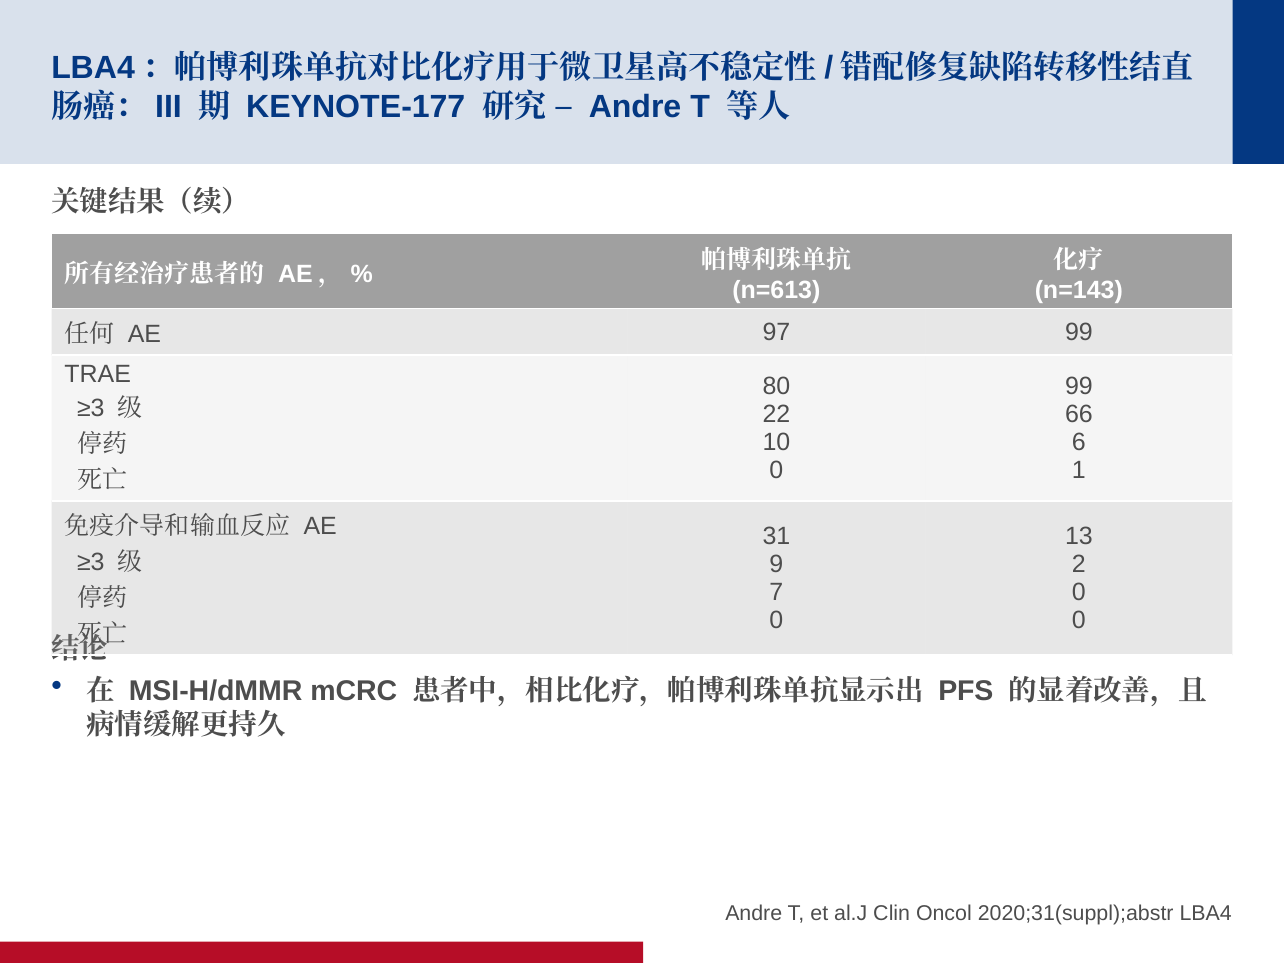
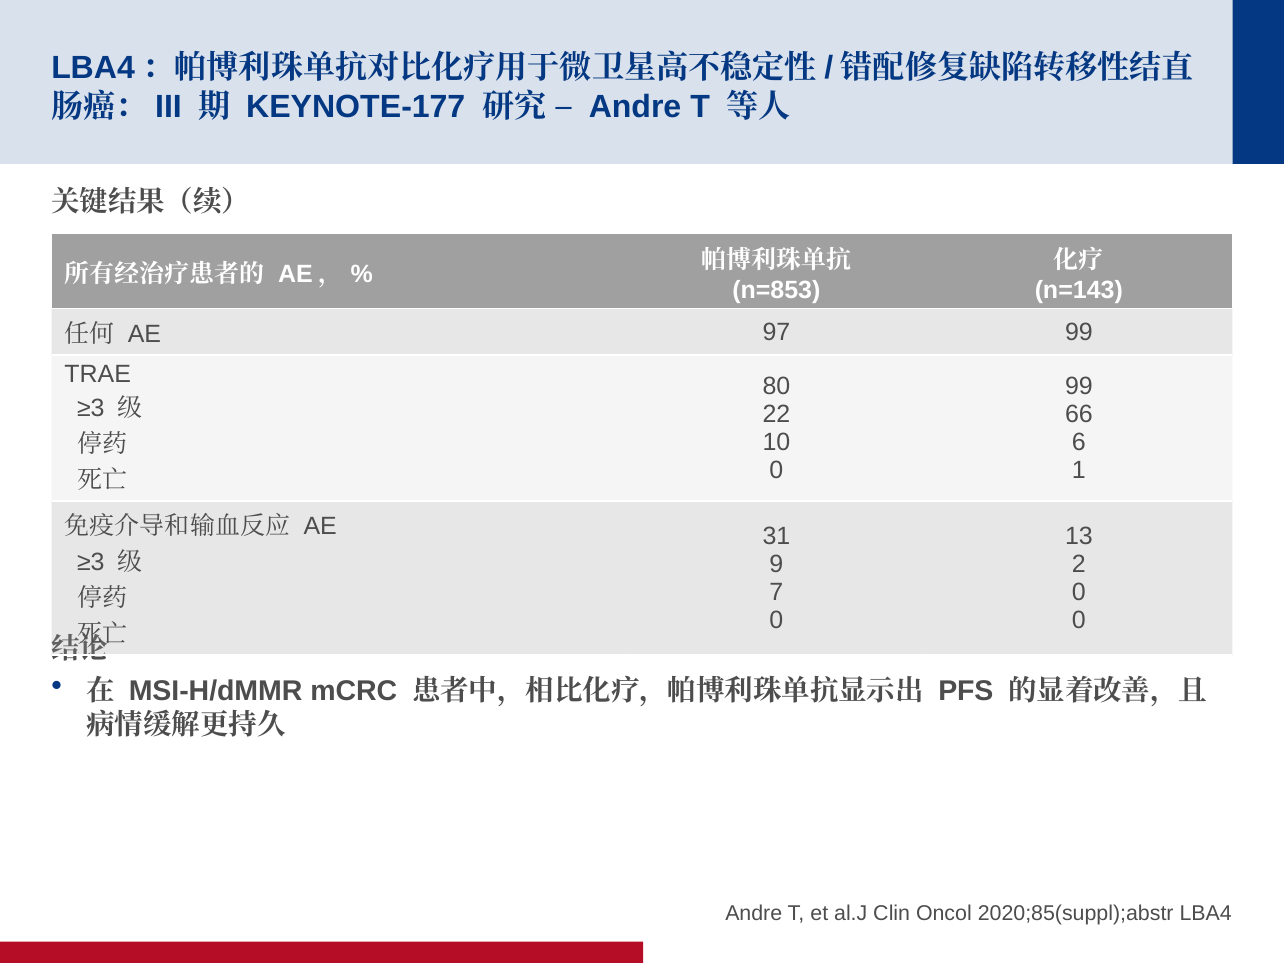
n=613: n=613 -> n=853
2020;31(suppl);abstr: 2020;31(suppl);abstr -> 2020;85(suppl);abstr
